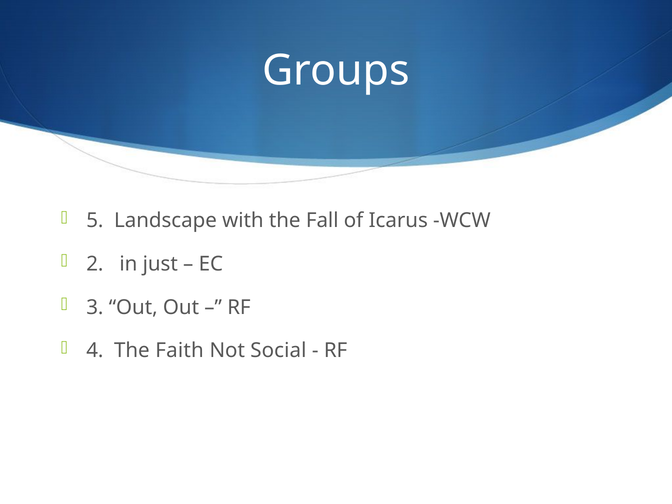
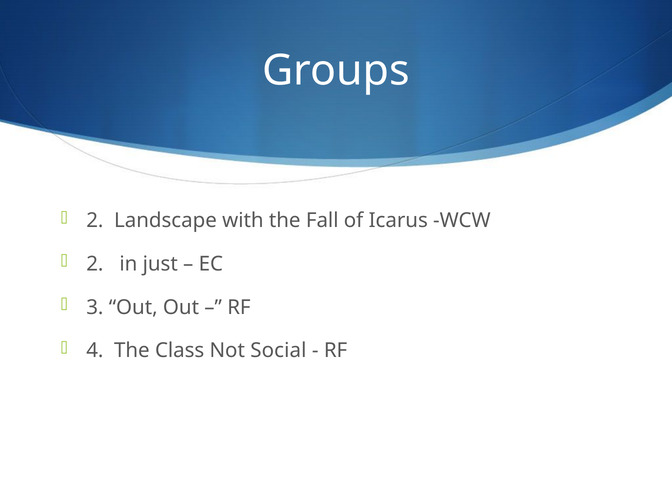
5 at (95, 221): 5 -> 2
Faith: Faith -> Class
